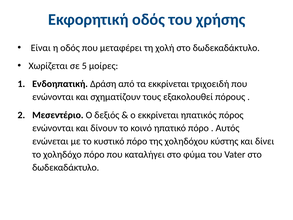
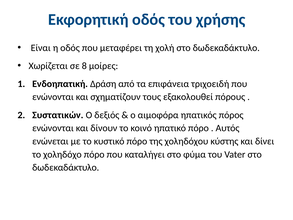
5: 5 -> 8
τα εκκρίνεται: εκκρίνεται -> επιφάνεια
Μεσεντέριο: Μεσεντέριο -> Συστατικών
ο εκκρίνεται: εκκρίνεται -> αιμοφόρα
